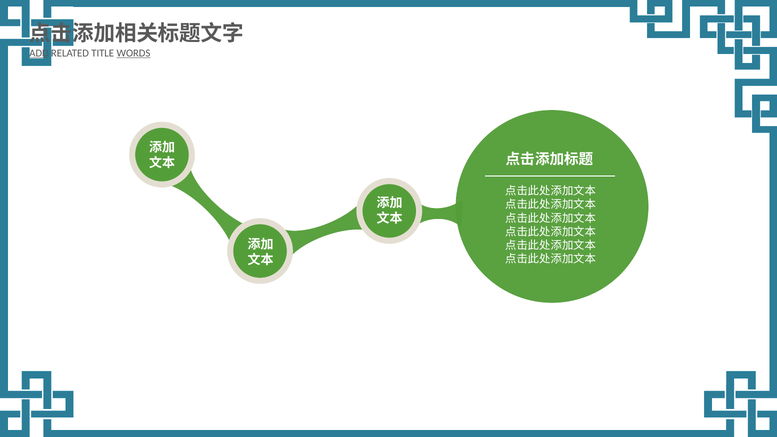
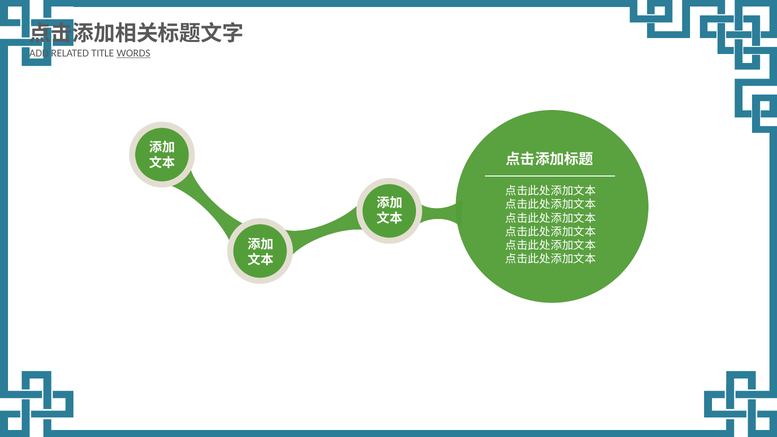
ADD underline: present -> none
